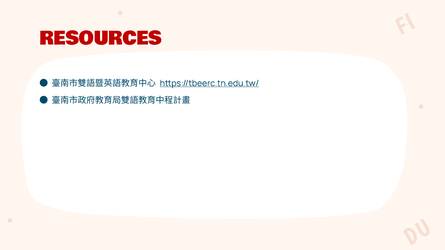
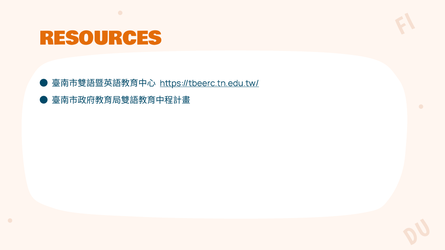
RESOURCES colour: red -> orange
